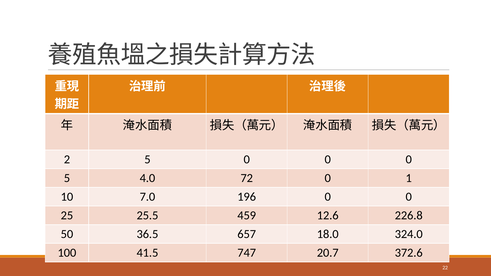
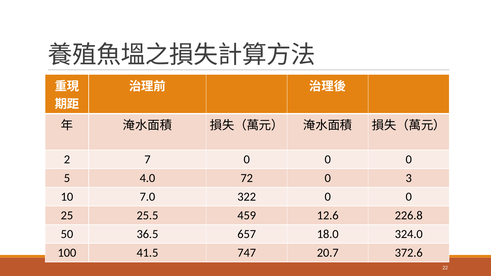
2 5: 5 -> 7
1: 1 -> 3
196: 196 -> 322
